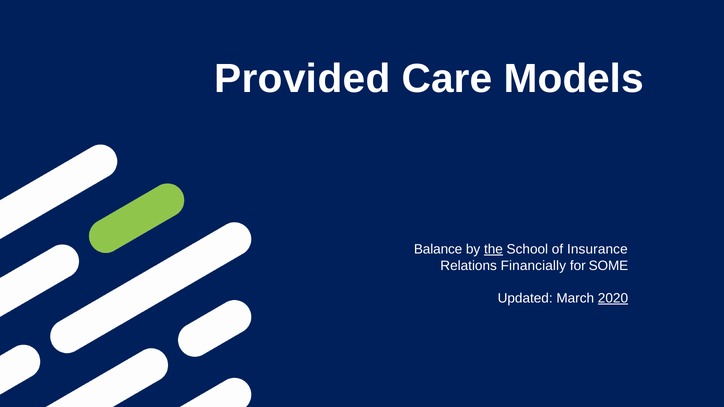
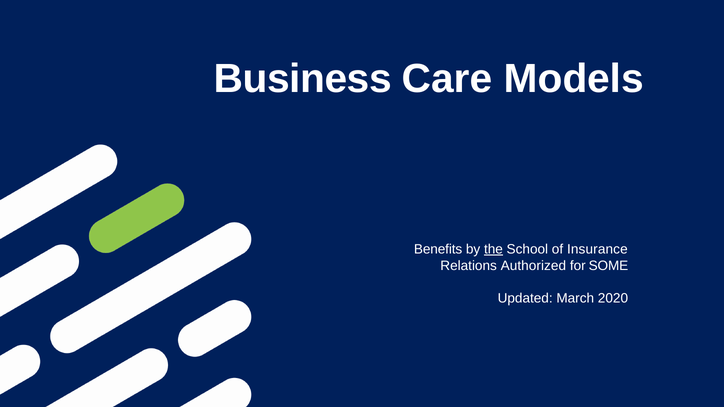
Provided: Provided -> Business
Balance: Balance -> Benefits
Financially: Financially -> Authorized
2020 underline: present -> none
